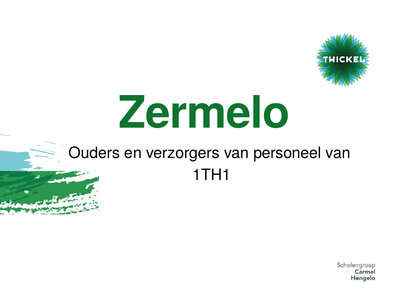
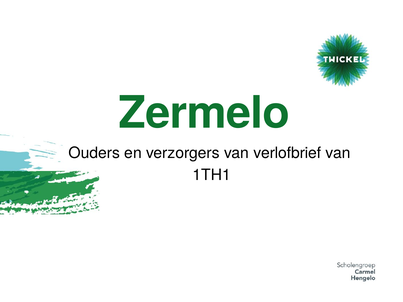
personeel: personeel -> verlofbrief
